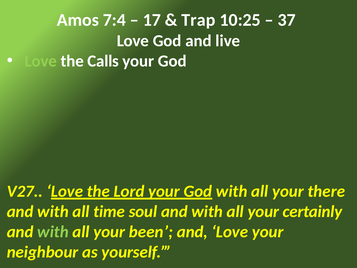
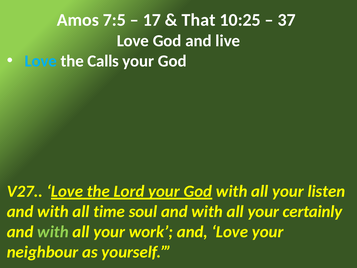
7:4: 7:4 -> 7:5
Trap: Trap -> That
Love at (41, 61) colour: light green -> light blue
there: there -> listen
been: been -> work
